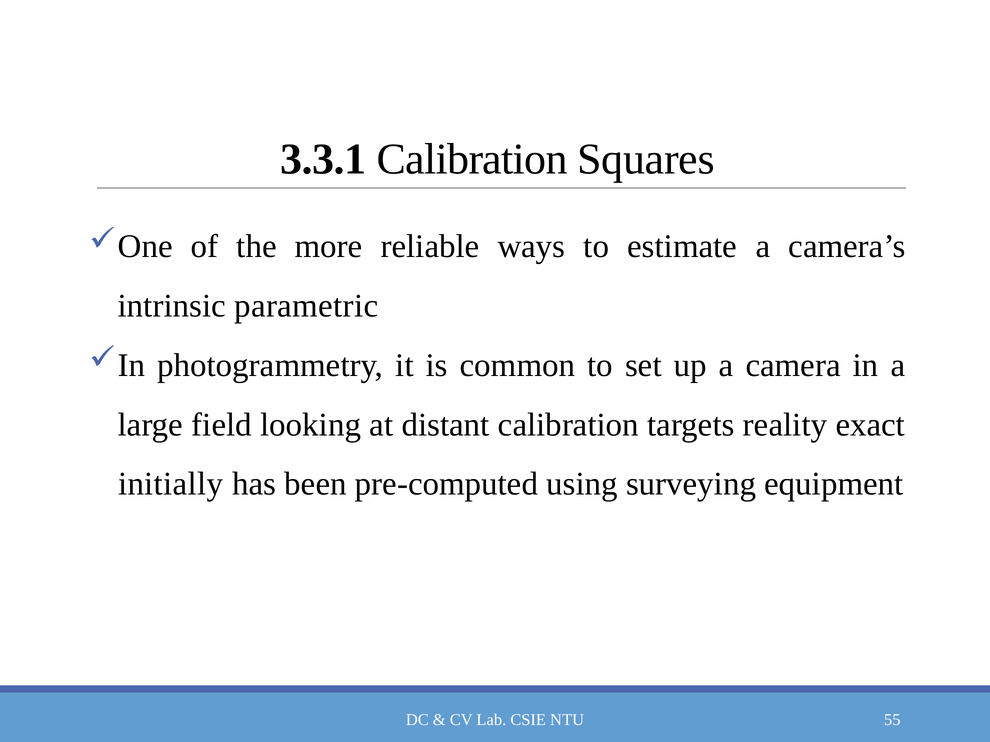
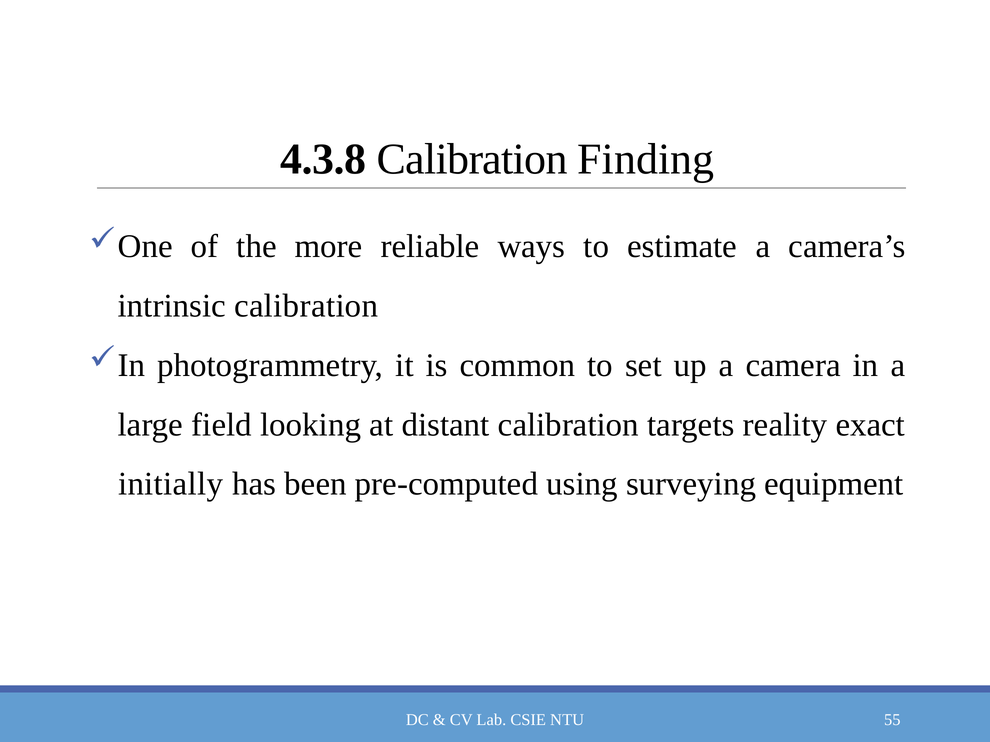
3.3.1: 3.3.1 -> 4.3.8
Squares: Squares -> Finding
intrinsic parametric: parametric -> calibration
